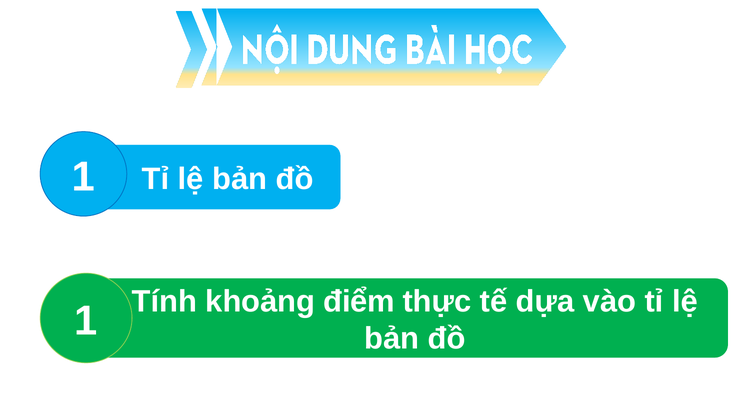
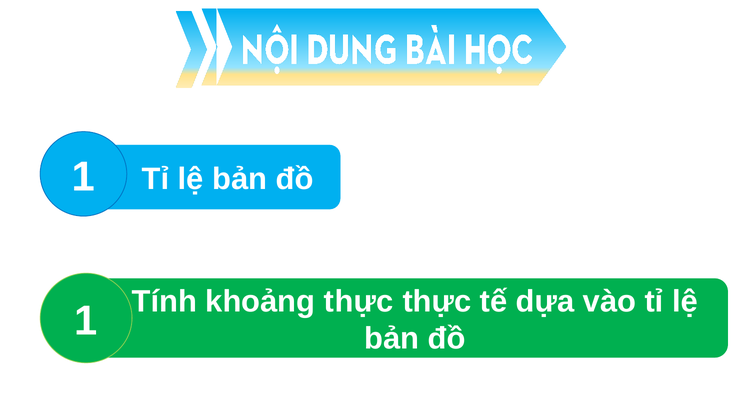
khoảng điểm: điểm -> thực
